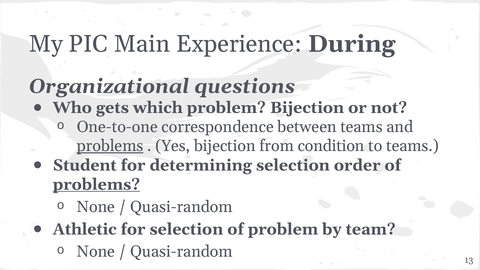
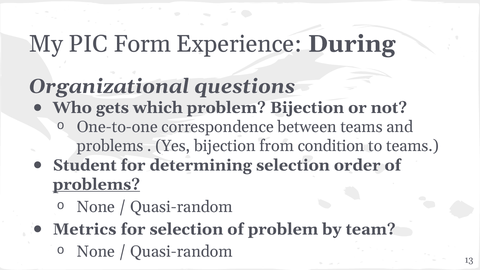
Main: Main -> Form
problems at (110, 146) underline: present -> none
Athletic: Athletic -> Metrics
